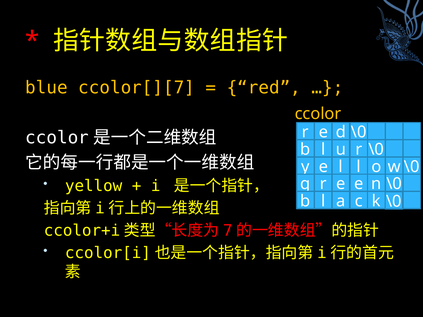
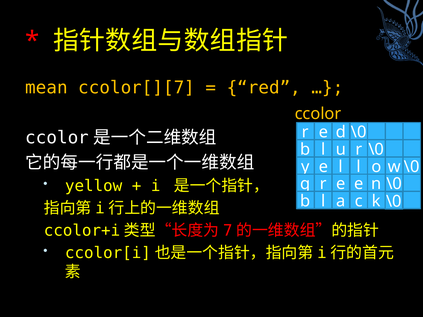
blue: blue -> mean
